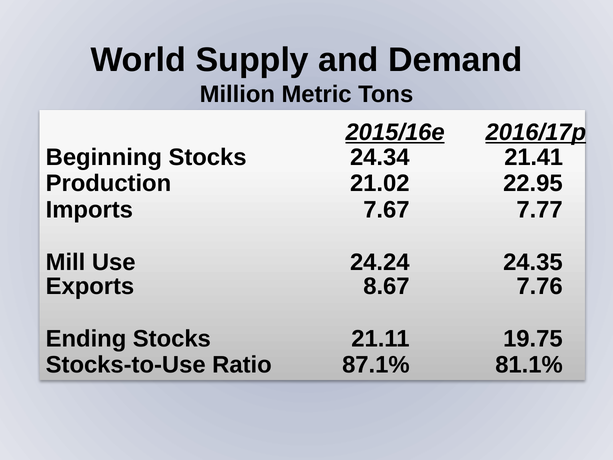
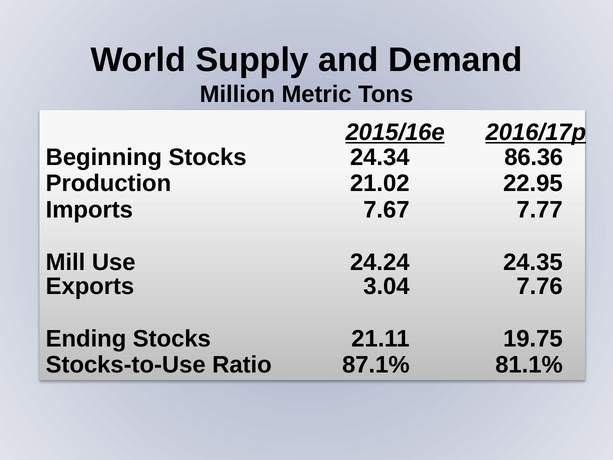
21.41: 21.41 -> 86.36
8.67: 8.67 -> 3.04
